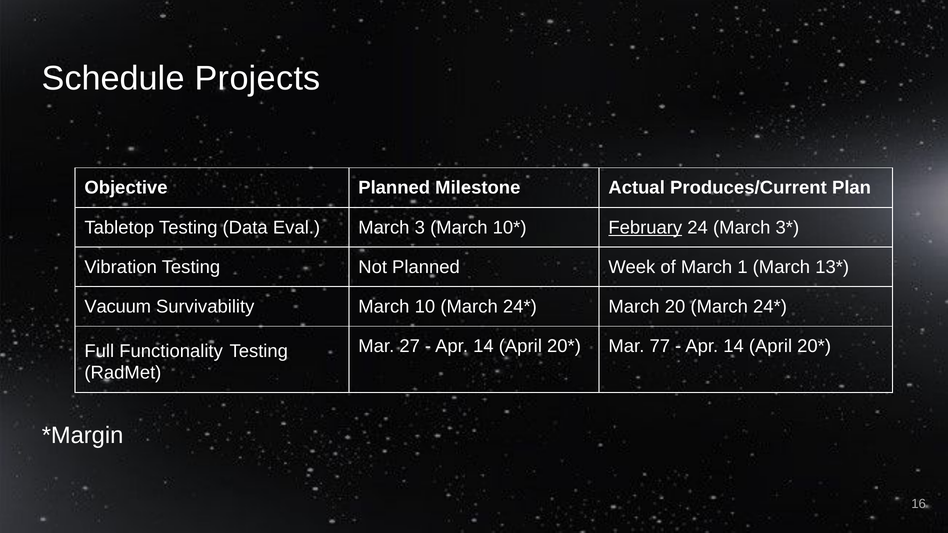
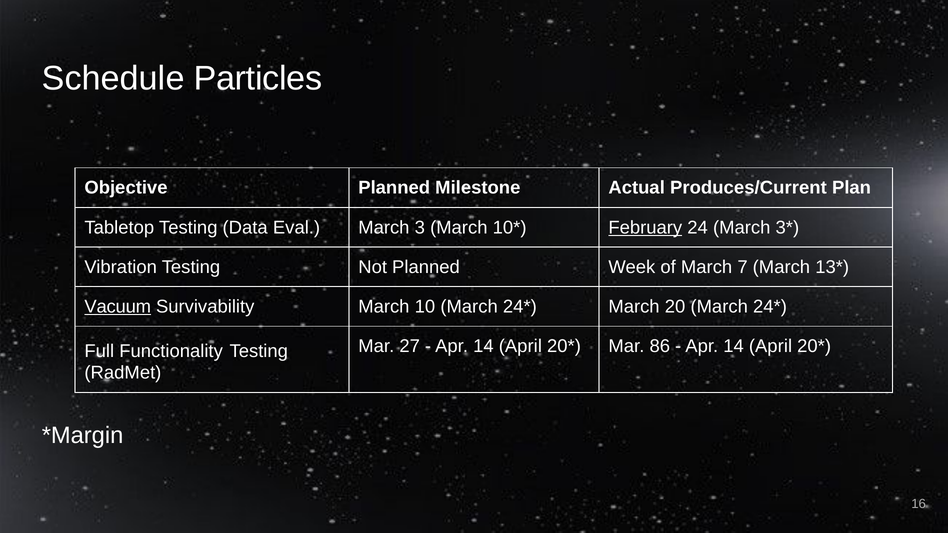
Projects: Projects -> Particles
1: 1 -> 7
Vacuum underline: none -> present
77: 77 -> 86
